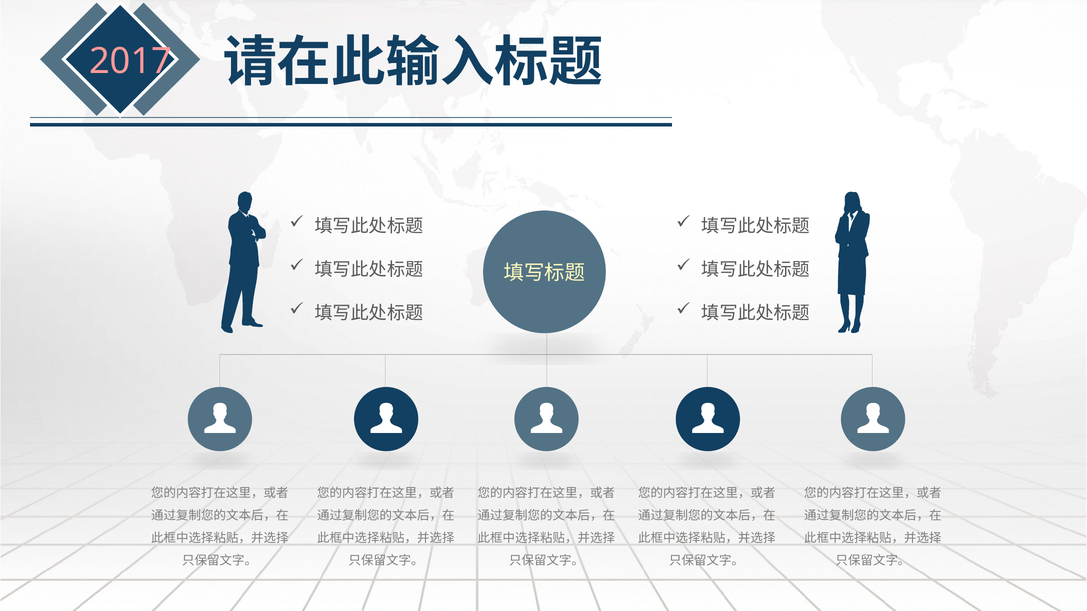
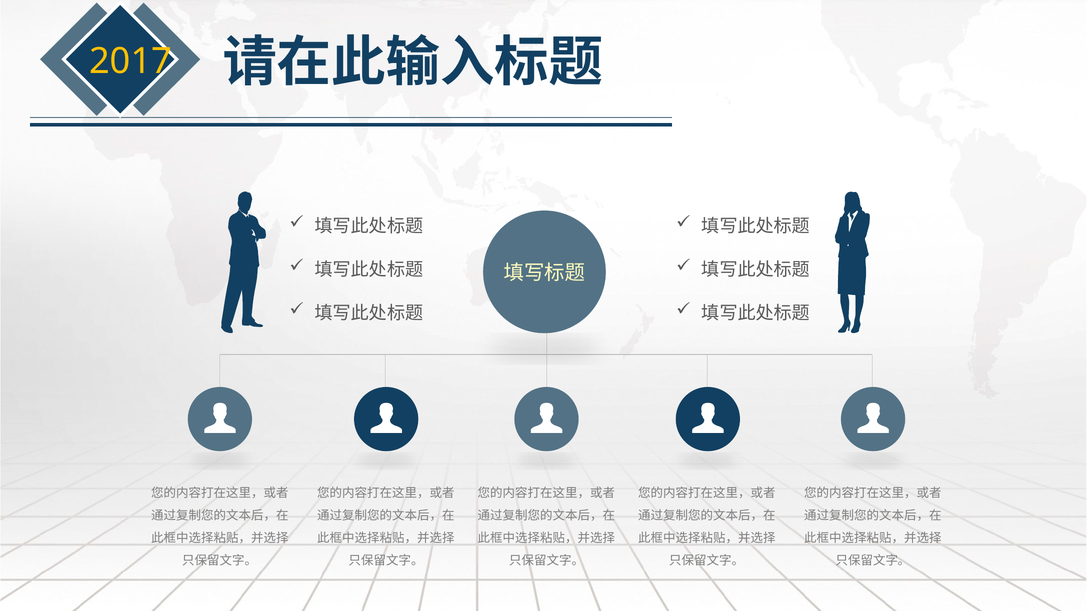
2017 colour: pink -> yellow
